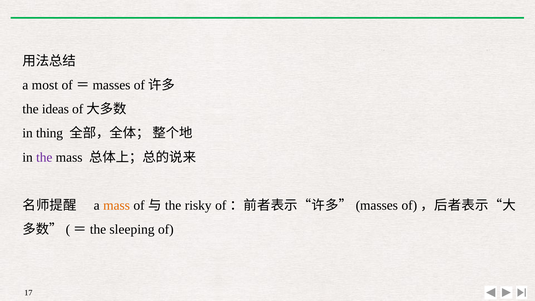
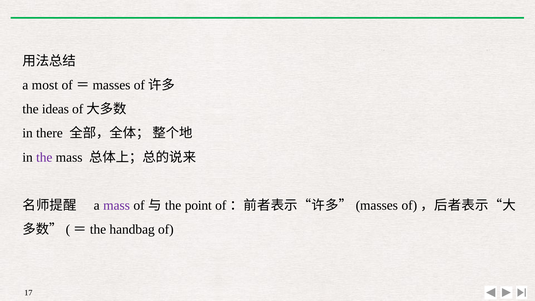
thing: thing -> there
mass at (117, 205) colour: orange -> purple
risky: risky -> point
sleeping: sleeping -> handbag
